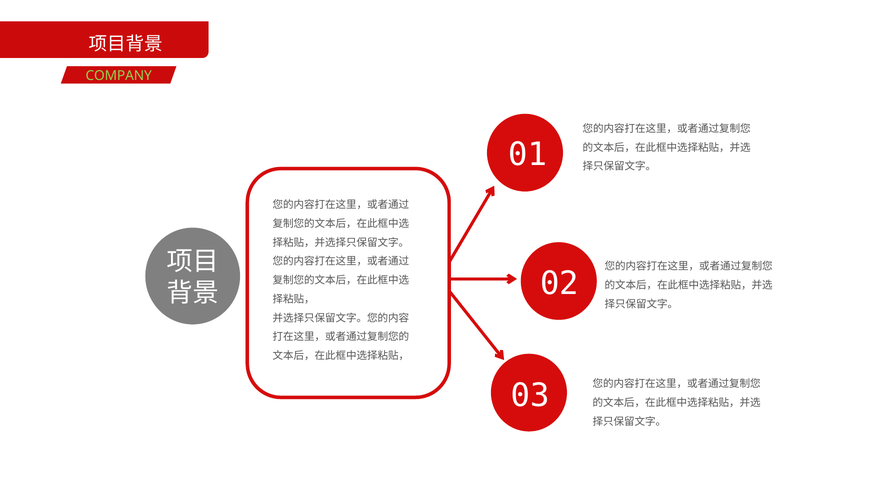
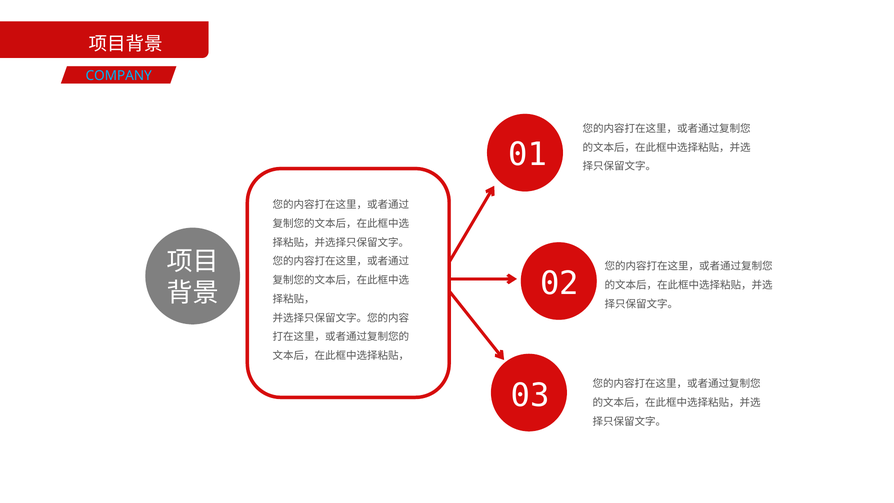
COMPANY colour: light green -> light blue
